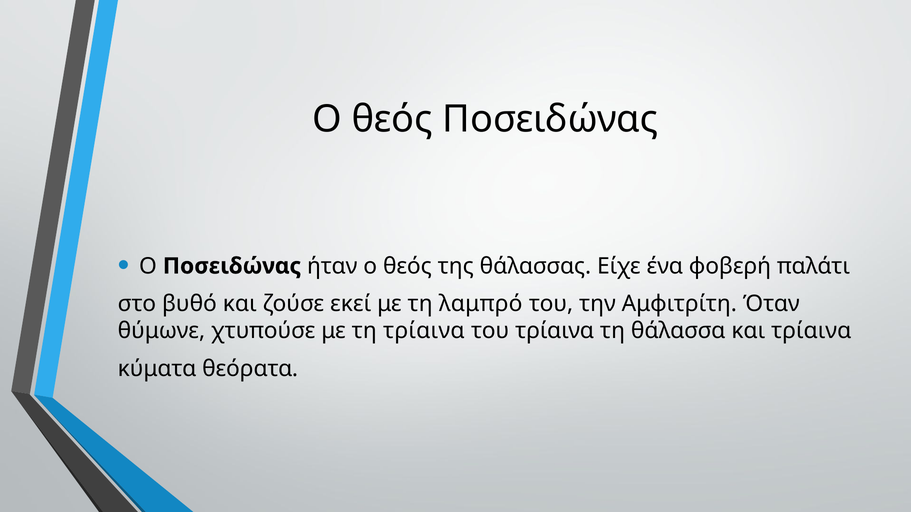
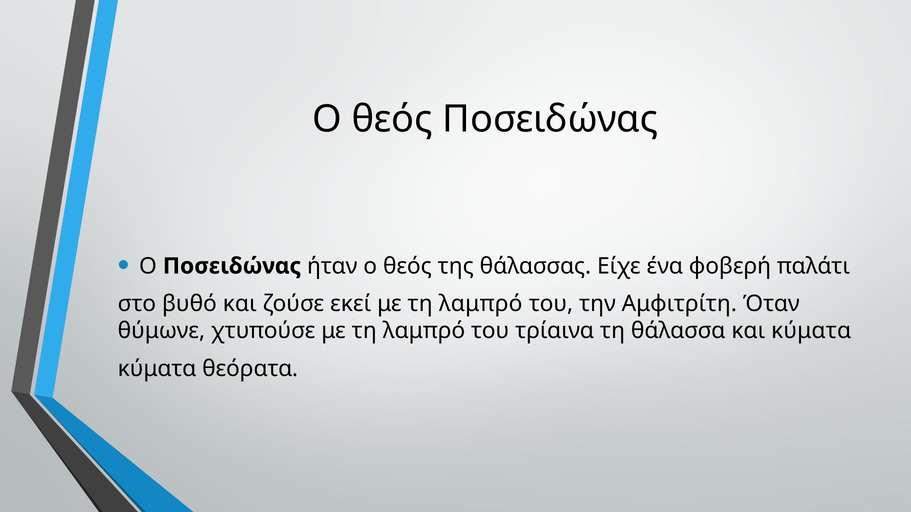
χτυπούσε με τη τρίαινα: τρίαινα -> λαμπρό
και τρίαινα: τρίαινα -> κύματα
